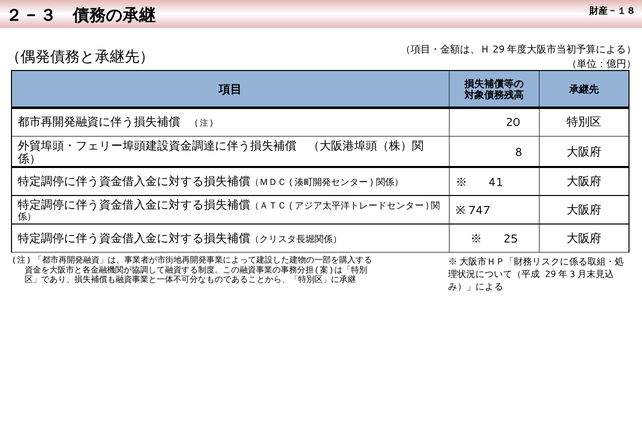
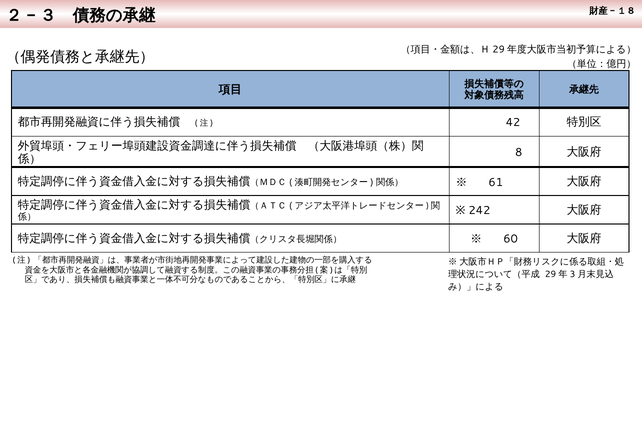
20: 20 -> 42
41: 41 -> 61
747: 747 -> 242
25: 25 -> 60
